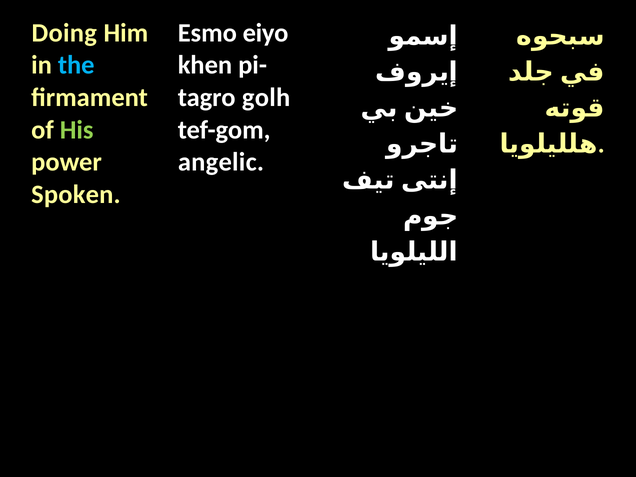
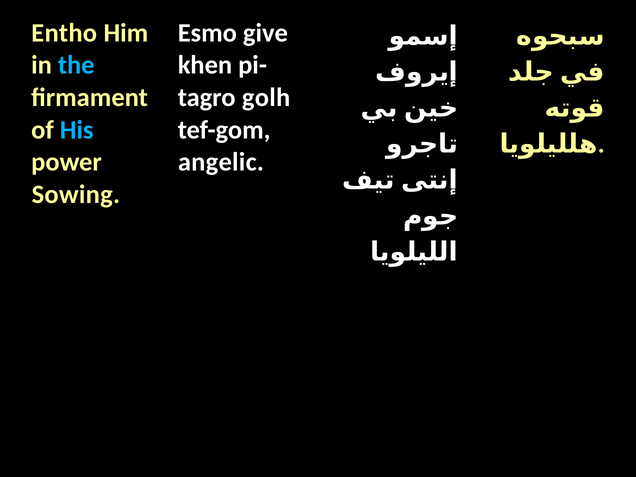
Doing: Doing -> Entho
eiyo: eiyo -> give
His colour: light green -> light blue
Spoken: Spoken -> Sowing
